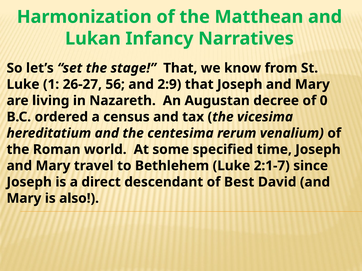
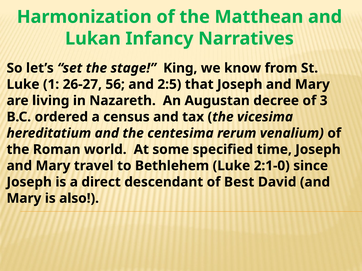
stage That: That -> King
2:9: 2:9 -> 2:5
0: 0 -> 3
2:1-7: 2:1-7 -> 2:1-0
